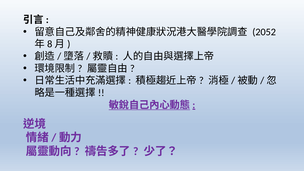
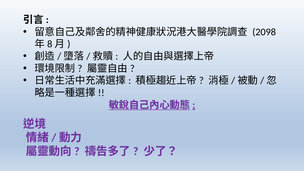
2052: 2052 -> 2098
